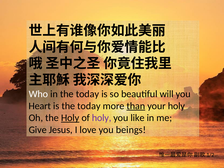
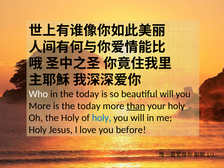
Heart at (40, 106): Heart -> More
Holy at (70, 118) underline: present -> none
holy at (102, 118) colour: purple -> blue
you like: like -> will
Give at (38, 130): Give -> Holy
beings: beings -> before
